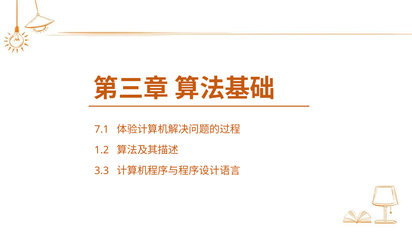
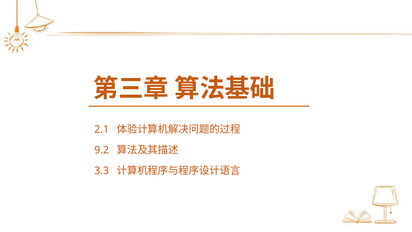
7.1: 7.1 -> 2.1
1.2: 1.2 -> 9.2
